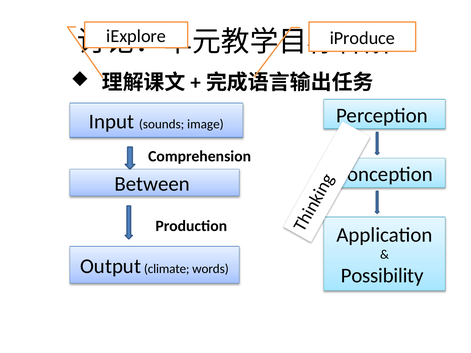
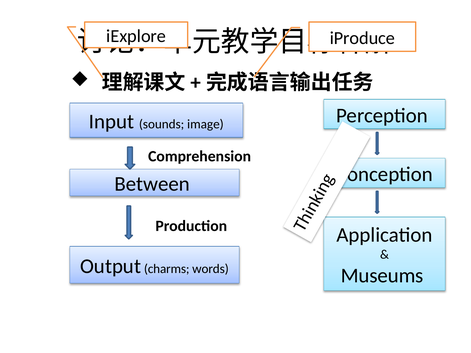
climate: climate -> charms
Possibility: Possibility -> Museums
